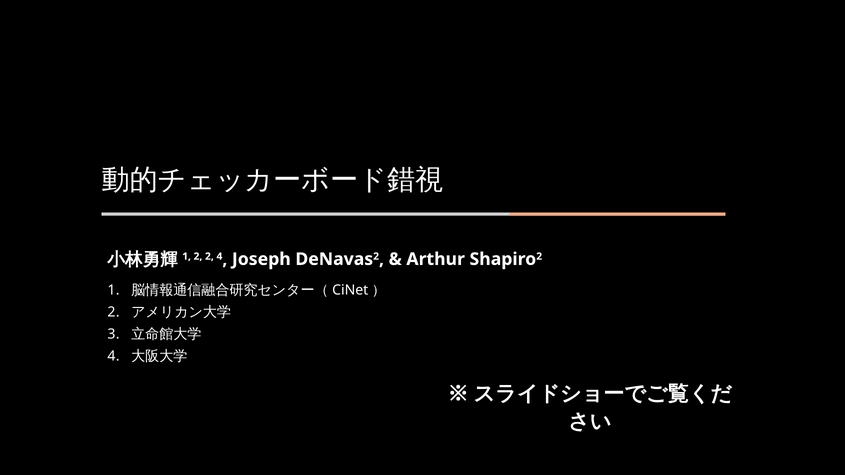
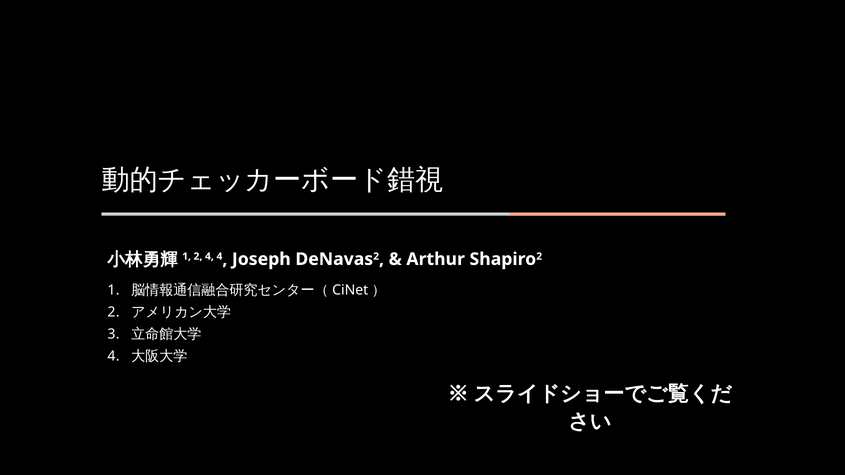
2 2: 2 -> 4
